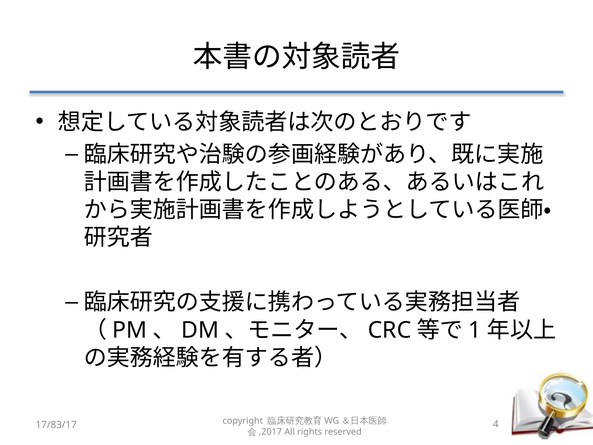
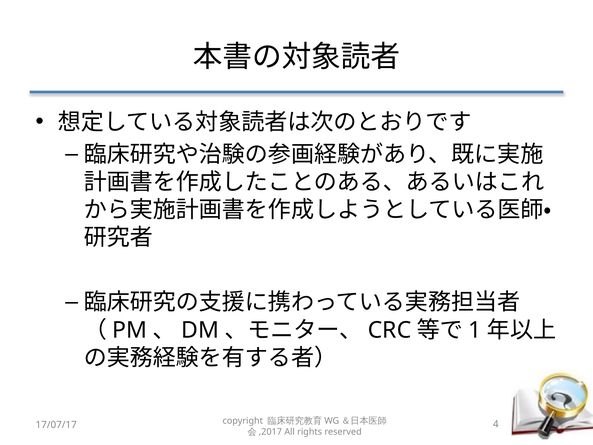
17/83/17: 17/83/17 -> 17/07/17
